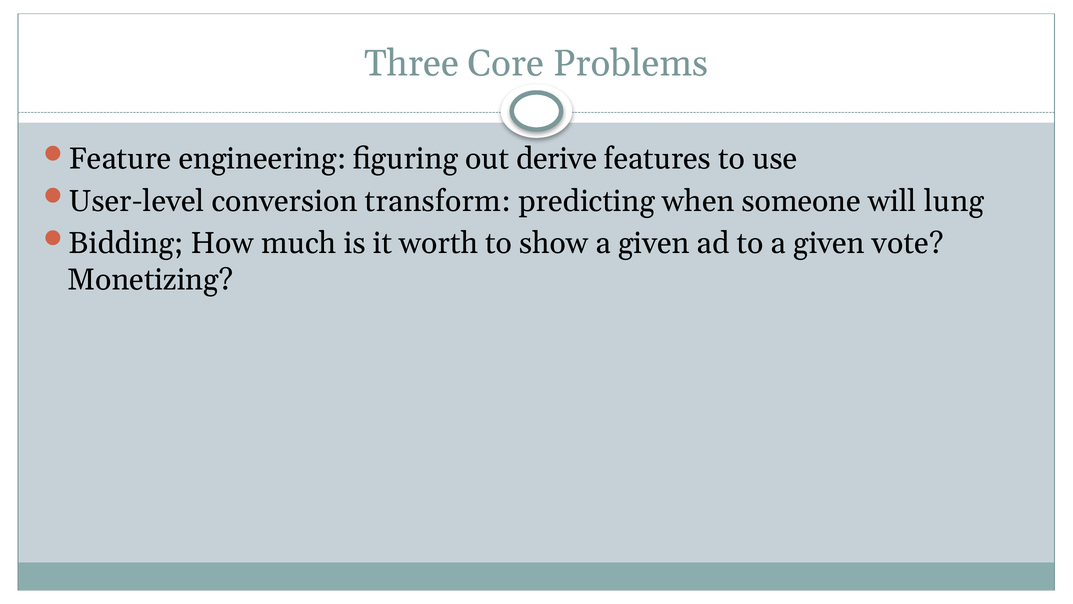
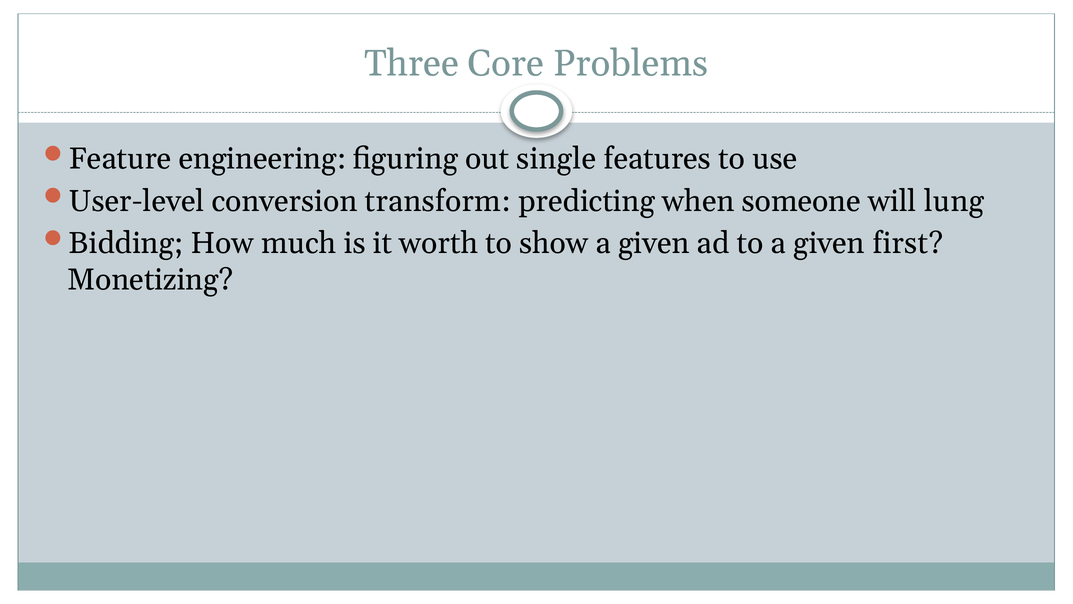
derive: derive -> single
vote: vote -> first
